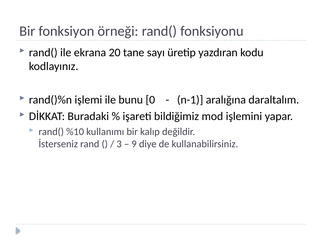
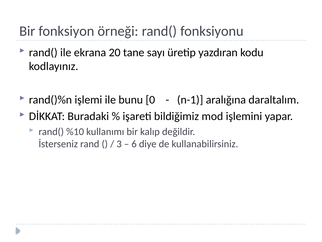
9: 9 -> 6
